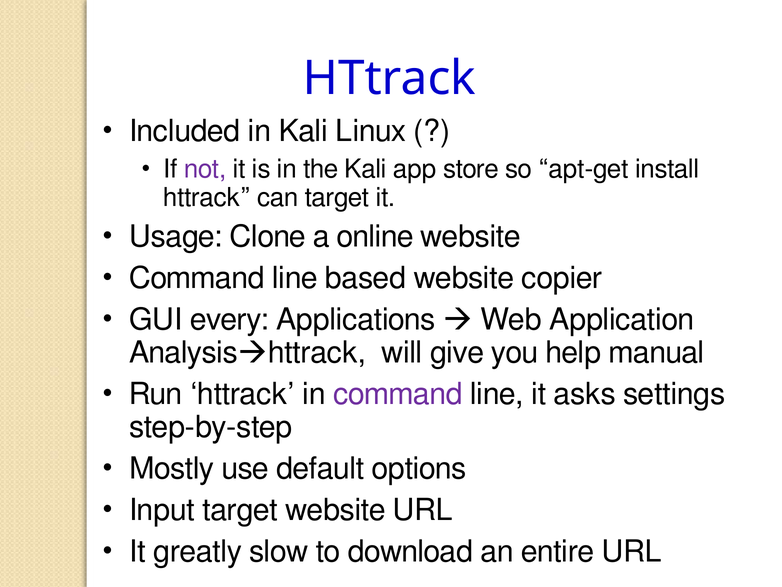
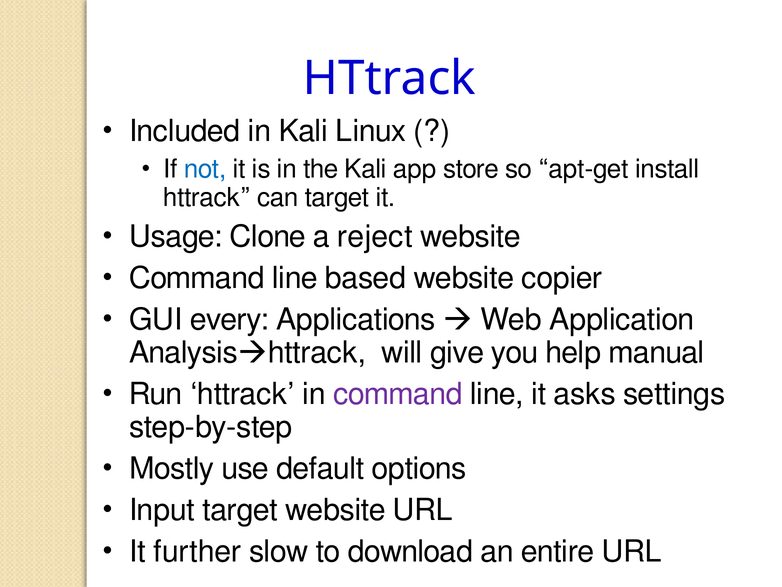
not colour: purple -> blue
online: online -> reject
greatly: greatly -> further
